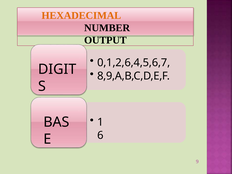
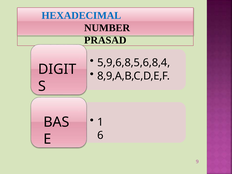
HEXADECIMAL colour: orange -> blue
OUTPUT: OUTPUT -> PRASAD
0,1,2,6,4,5,6,7: 0,1,2,6,4,5,6,7 -> 5,9,6,8,5,6,8,4
